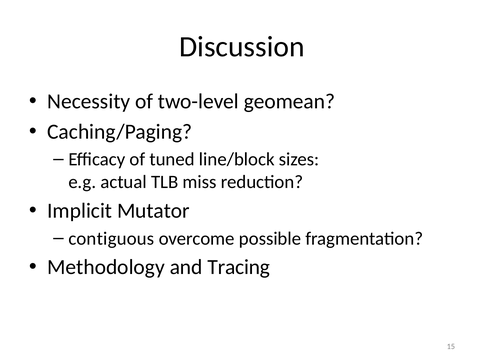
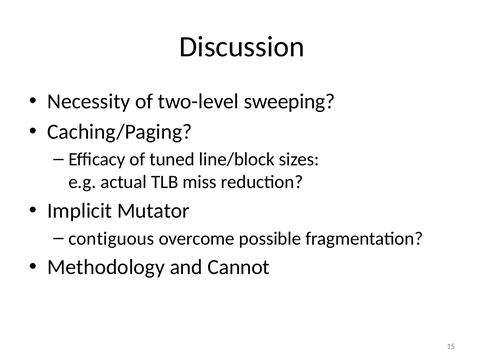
geomean: geomean -> sweeping
Tracing: Tracing -> Cannot
